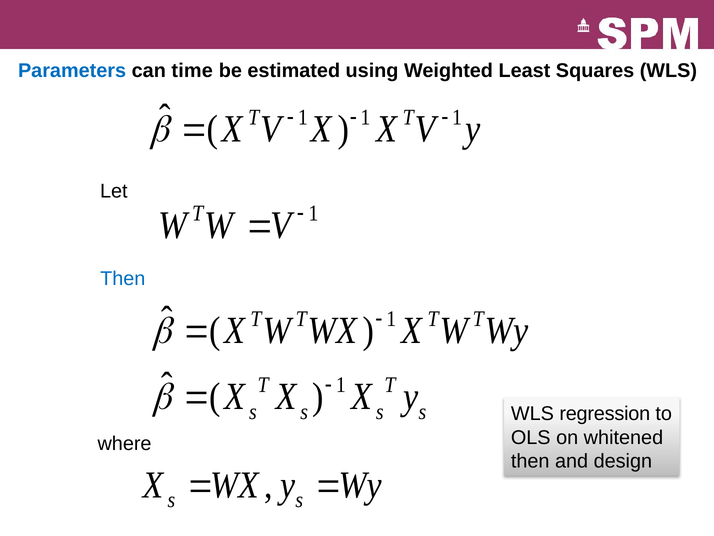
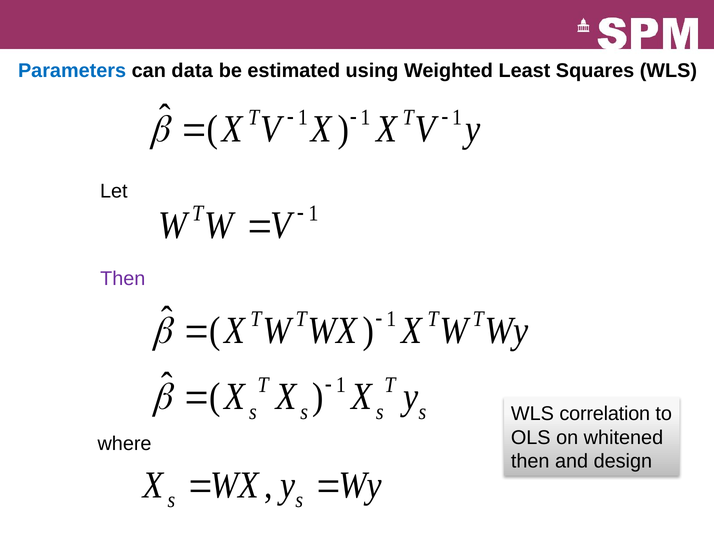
time: time -> data
Then at (123, 278) colour: blue -> purple
regression: regression -> correlation
